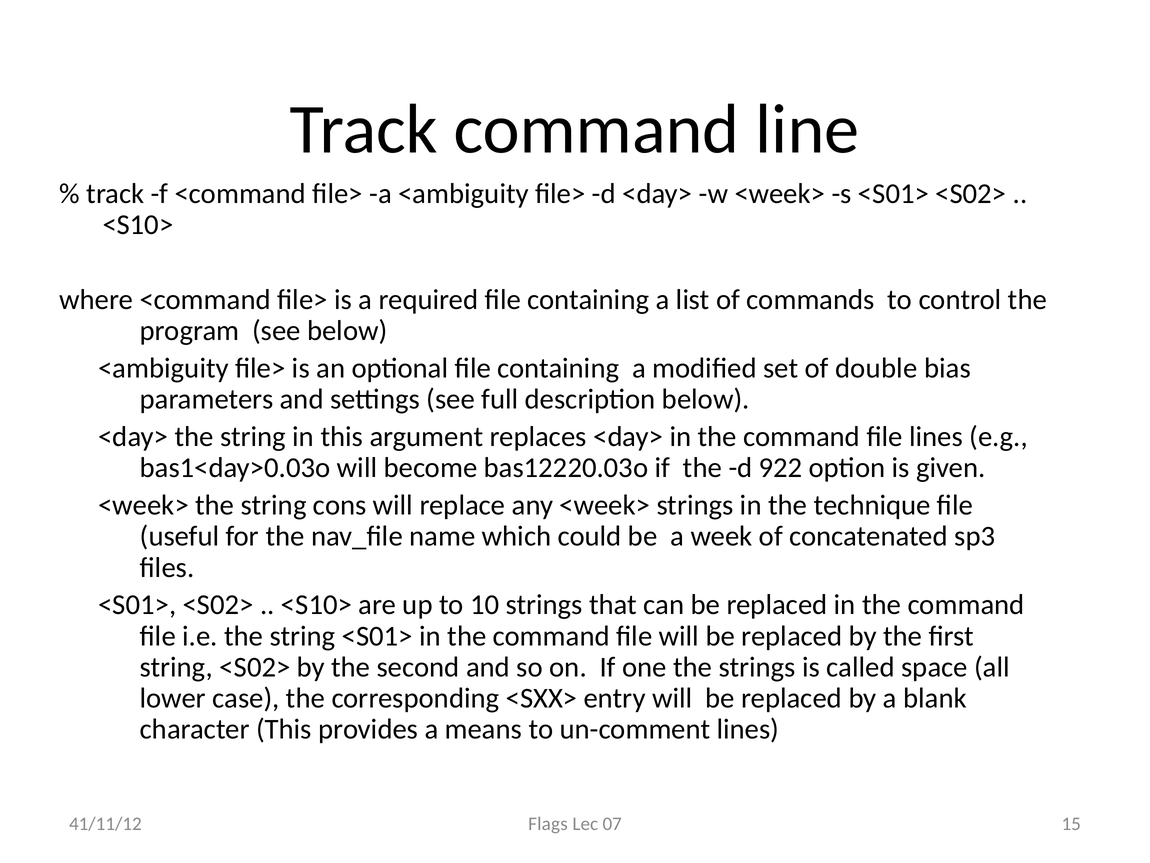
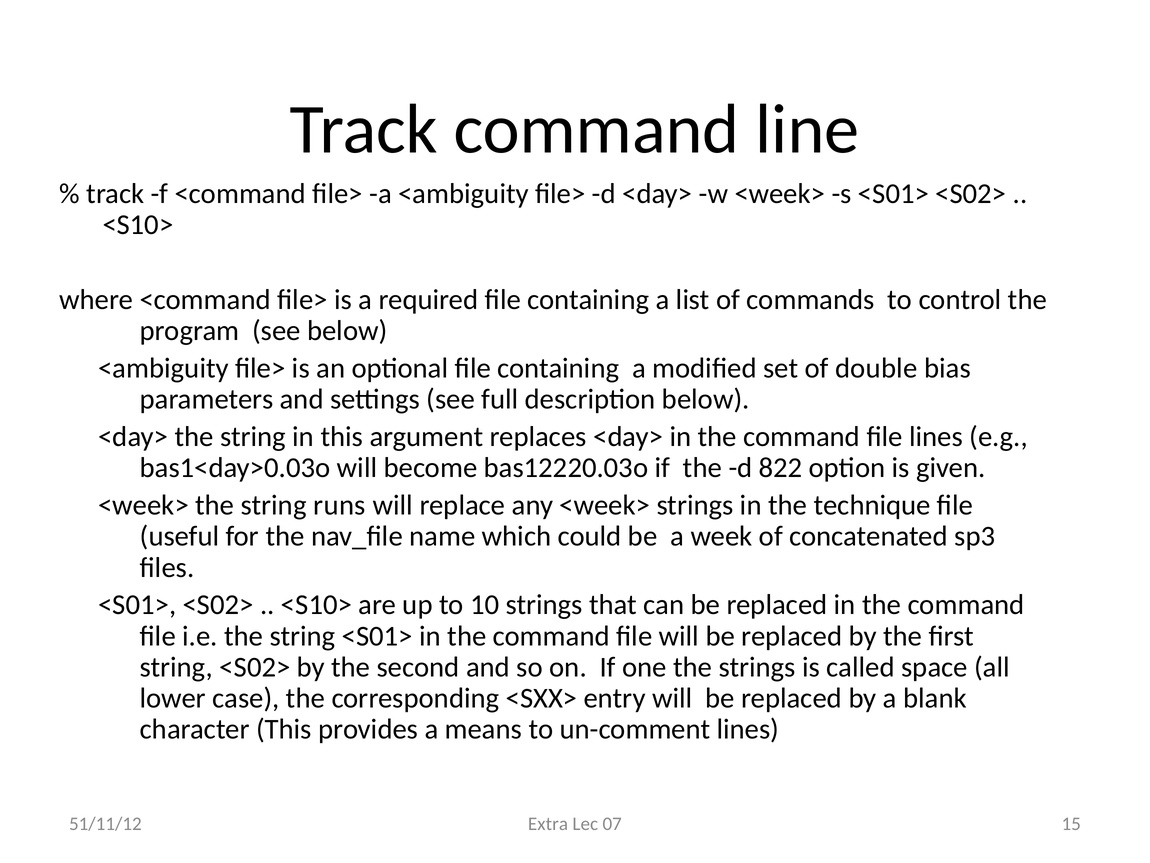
922: 922 -> 822
cons: cons -> runs
Flags: Flags -> Extra
41/11/12: 41/11/12 -> 51/11/12
